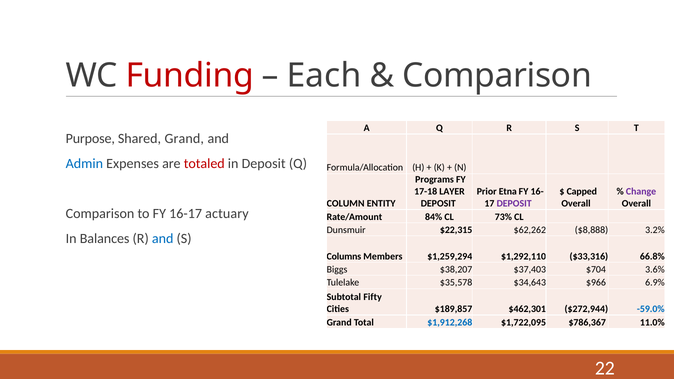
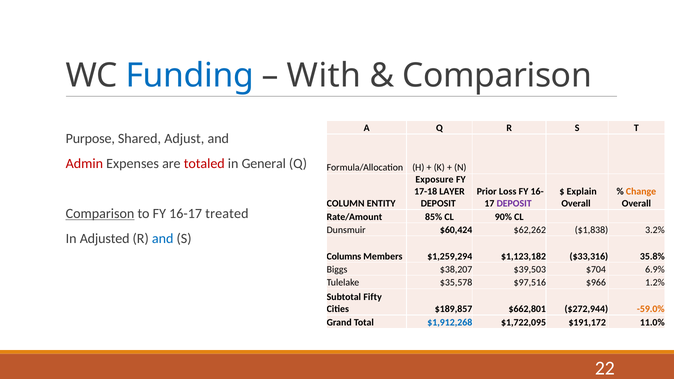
Funding colour: red -> blue
Each: Each -> With
Shared Grand: Grand -> Adjust
Admin colour: blue -> red
in Deposit: Deposit -> General
Programs: Programs -> Exposure
Etna: Etna -> Loss
Capped: Capped -> Explain
Change colour: purple -> orange
Comparison at (100, 214) underline: none -> present
actuary: actuary -> treated
84%: 84% -> 85%
73%: 73% -> 90%
$22,315: $22,315 -> $60,424
$8,888: $8,888 -> $1,838
Balances: Balances -> Adjusted
$1,292,110: $1,292,110 -> $1,123,182
66.8%: 66.8% -> 35.8%
$37,403: $37,403 -> $39,503
3.6%: 3.6% -> 6.9%
$34,643: $34,643 -> $97,516
6.9%: 6.9% -> 1.2%
$462,301: $462,301 -> $662,801
-59.0% colour: blue -> orange
$786,367: $786,367 -> $191,172
